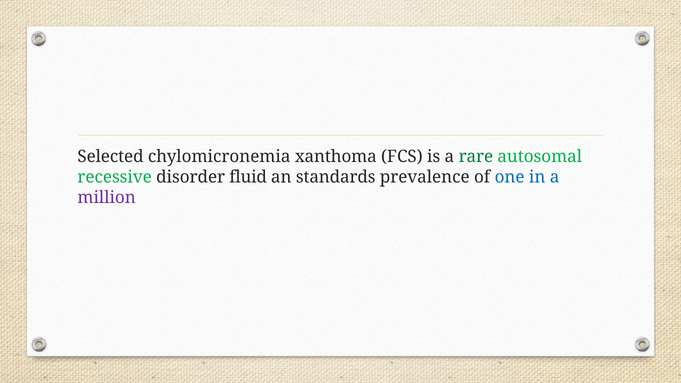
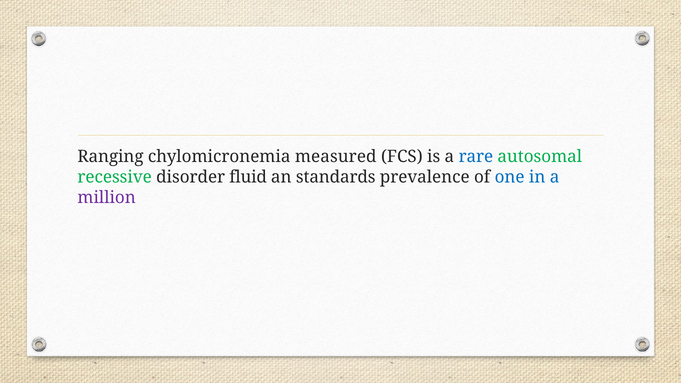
Selected: Selected -> Ranging
xanthoma: xanthoma -> measured
rare colour: green -> blue
